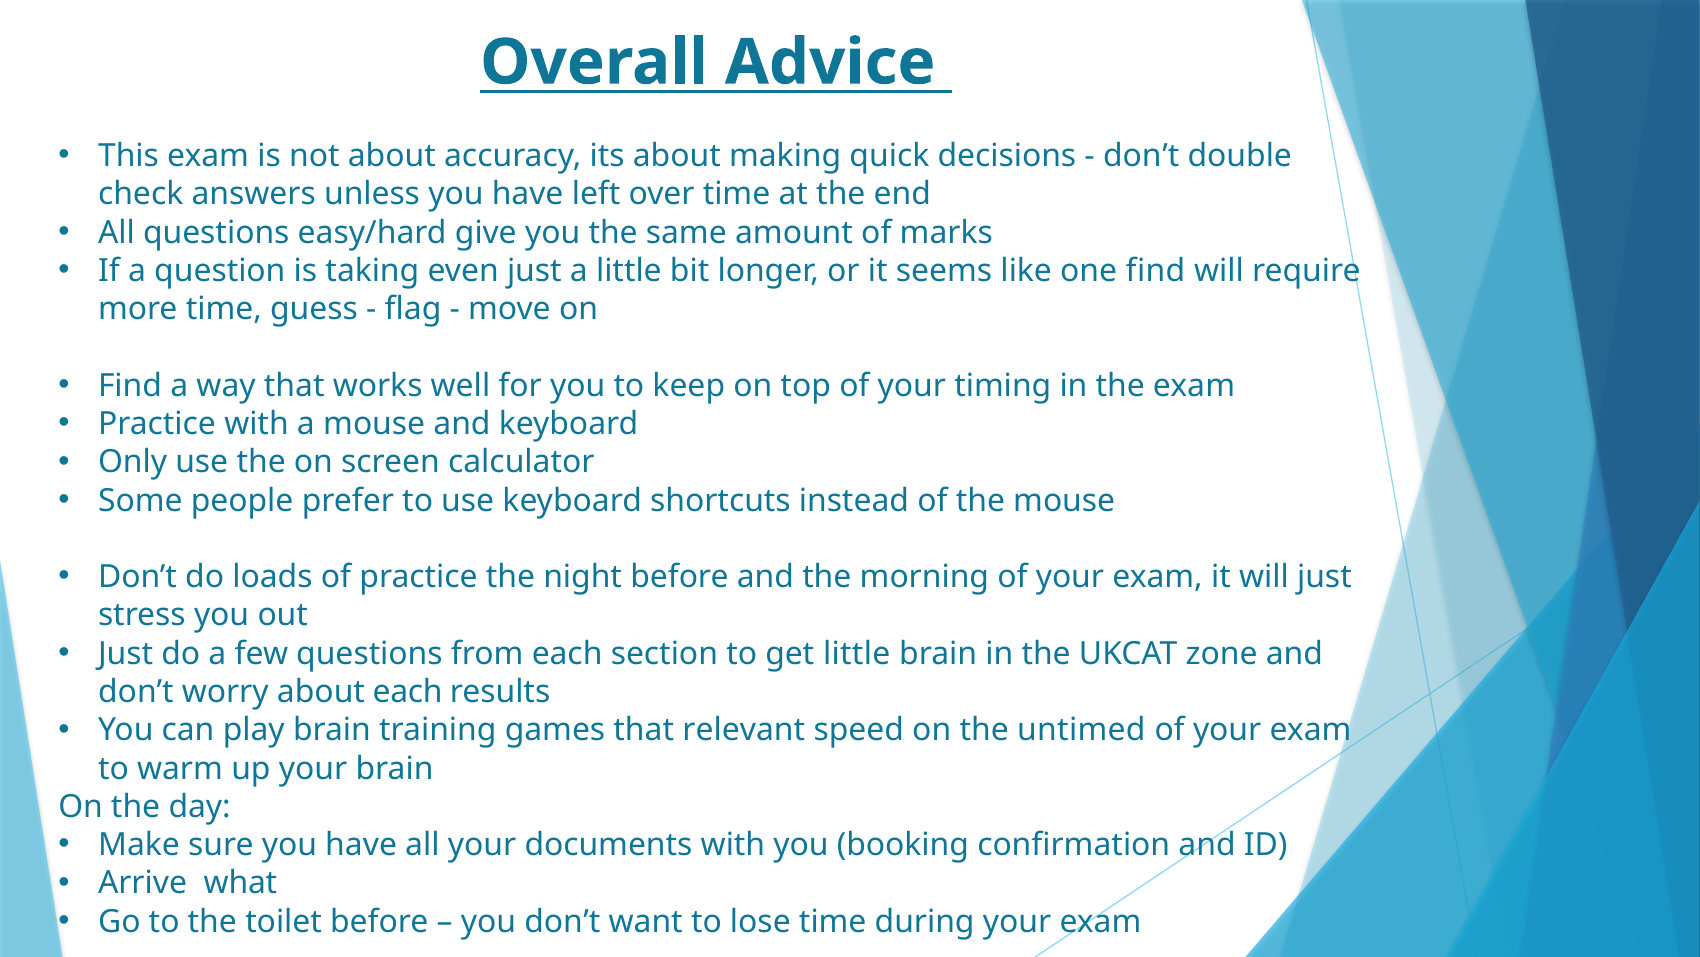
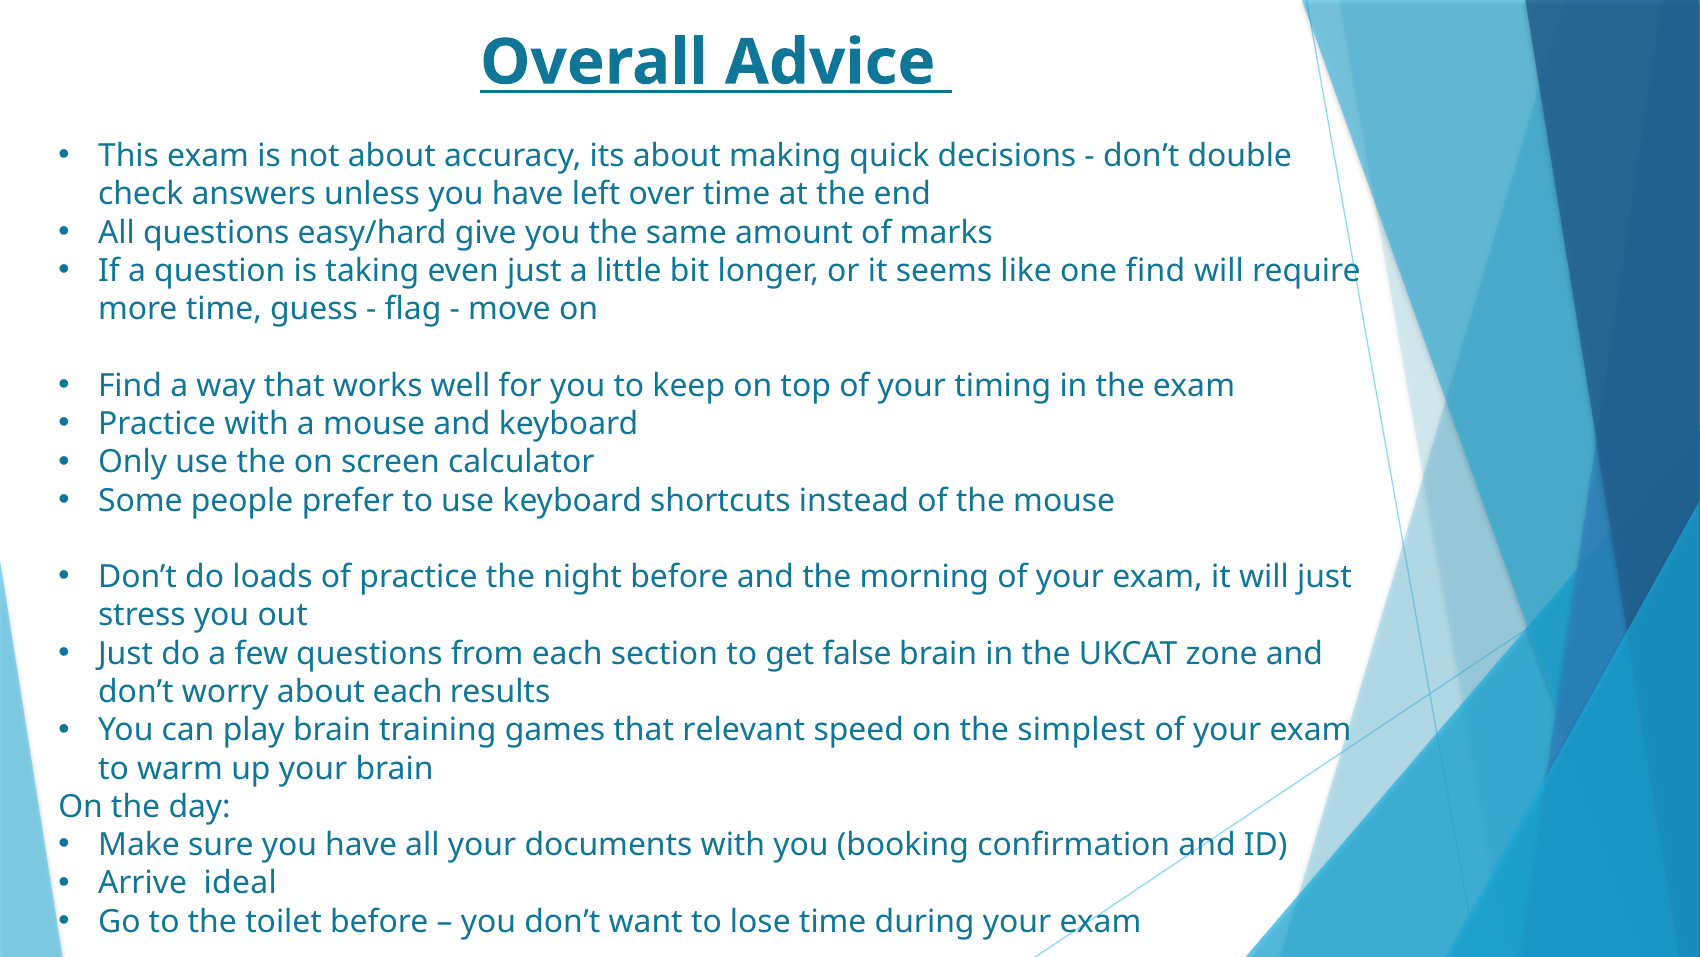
get little: little -> false
untimed: untimed -> simplest
what: what -> ideal
